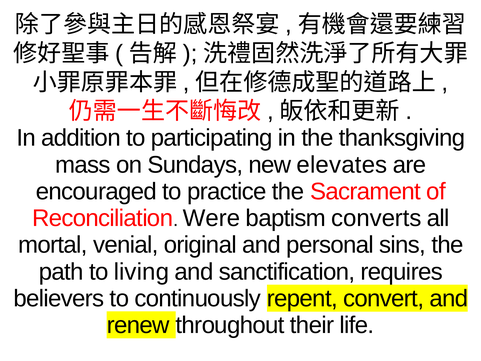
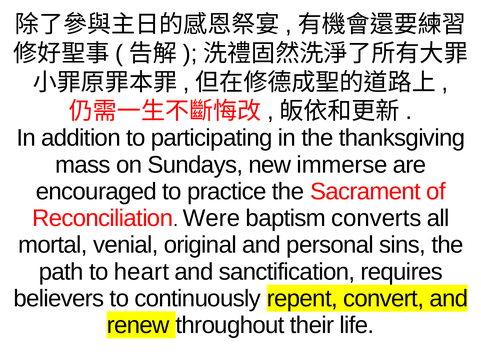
elevates: elevates -> immerse
living: living -> heart
